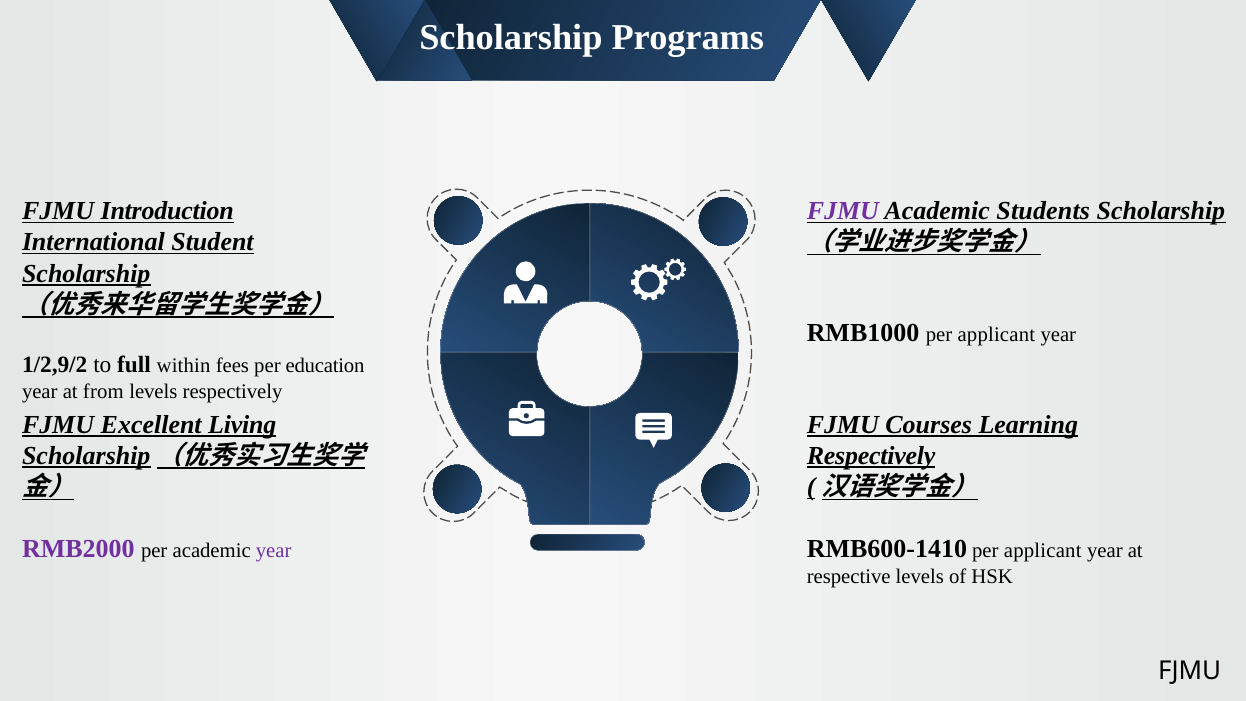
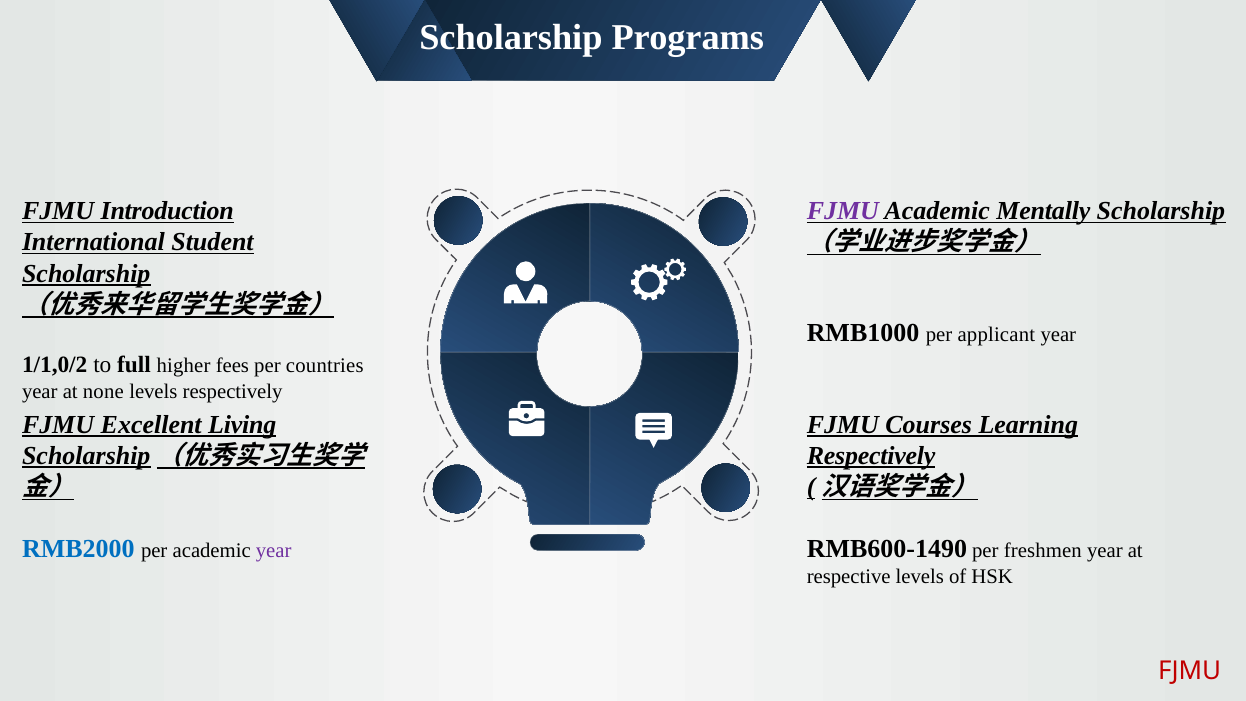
Students: Students -> Mentally
1/2,9/2: 1/2,9/2 -> 1/1,0/2
within: within -> higher
education: education -> countries
from: from -> none
RMB600-1410: RMB600-1410 -> RMB600-1490
applicant at (1043, 551): applicant -> freshmen
RMB2000 colour: purple -> blue
FJMU at (1190, 670) colour: black -> red
